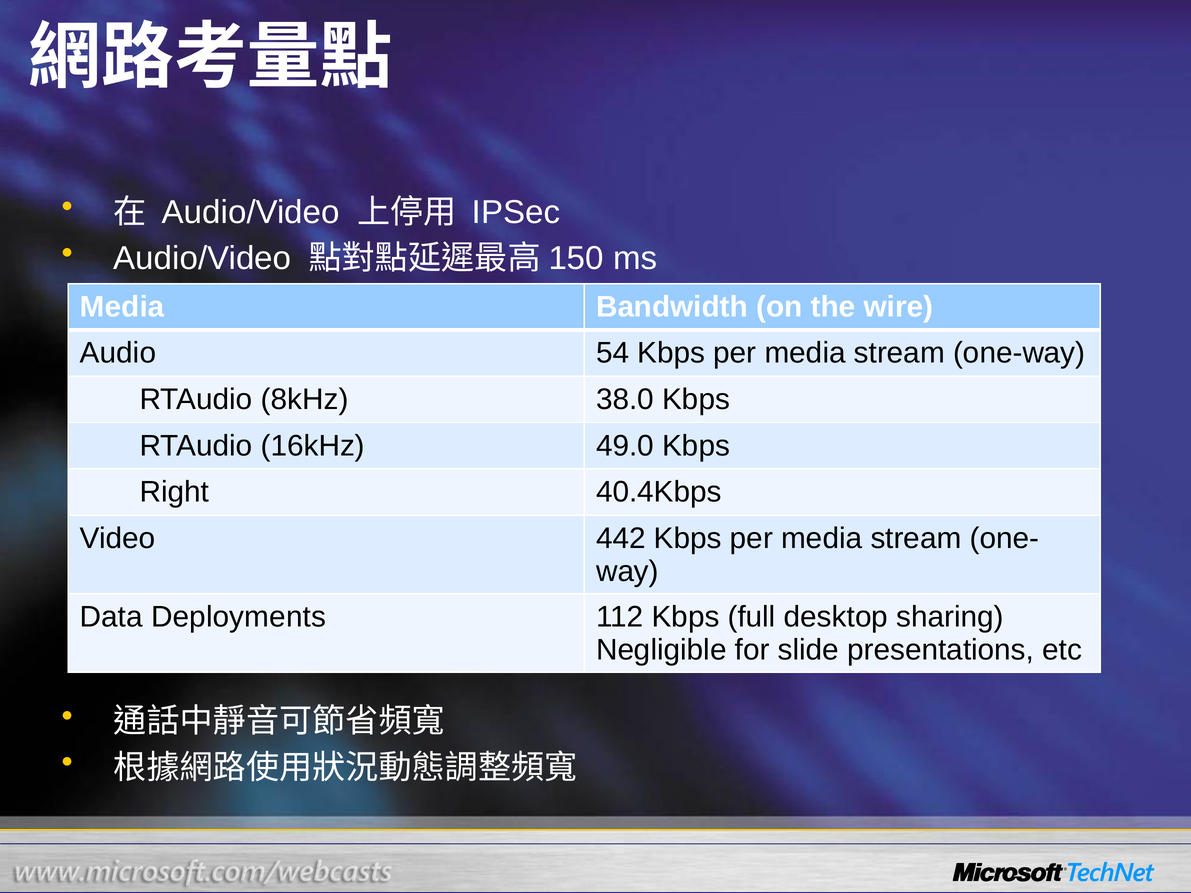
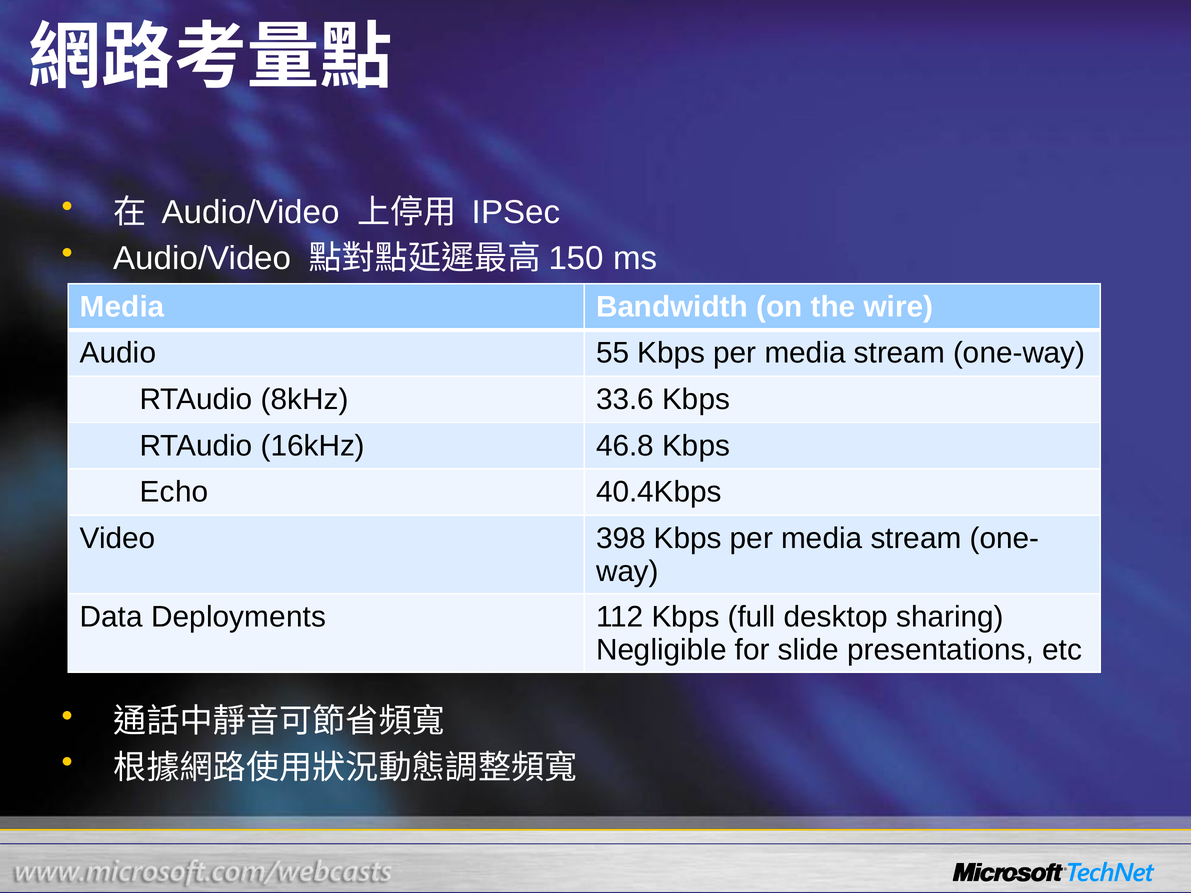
54: 54 -> 55
38.0: 38.0 -> 33.6
49.0: 49.0 -> 46.8
Right: Right -> Echo
442: 442 -> 398
